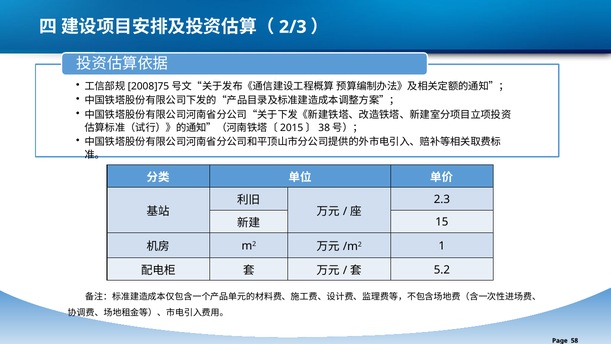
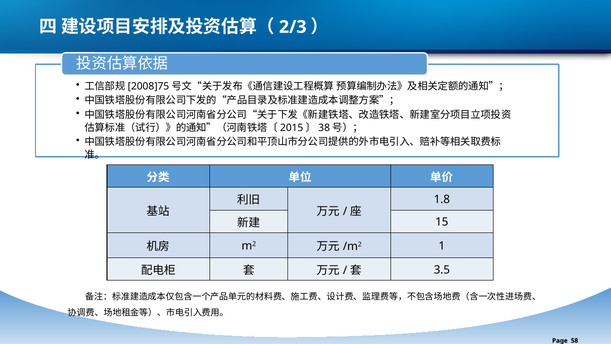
2.3: 2.3 -> 1.8
5.2: 5.2 -> 3.5
